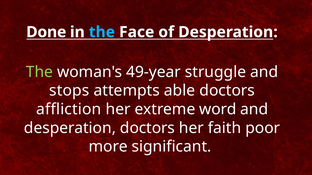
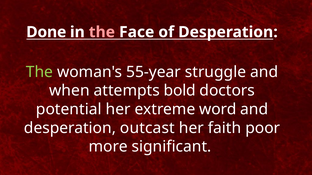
the at (102, 32) colour: light blue -> pink
49-year: 49-year -> 55-year
stops: stops -> when
able: able -> bold
affliction: affliction -> potential
desperation doctors: doctors -> outcast
